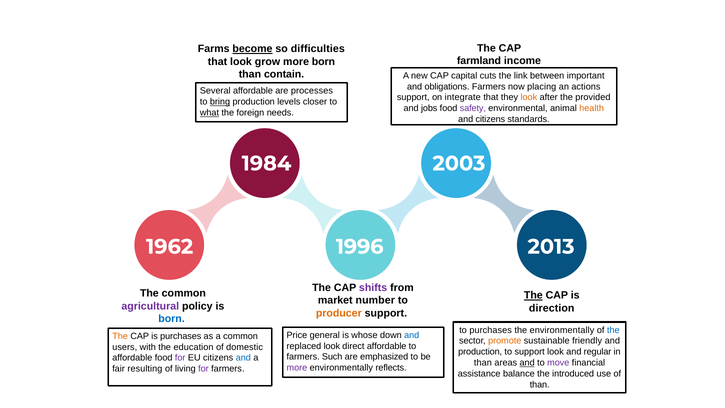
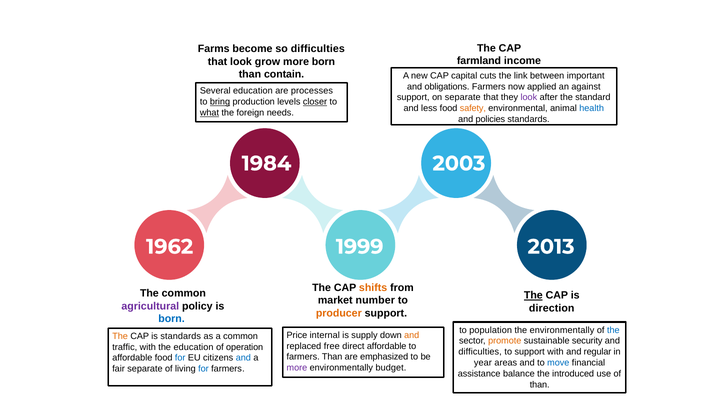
become underline: present -> none
placing: placing -> applied
actions: actions -> against
Several affordable: affordable -> education
on integrate: integrate -> separate
look at (529, 97) colour: orange -> purple
provided: provided -> standard
closer underline: none -> present
jobs: jobs -> less
safety colour: purple -> orange
health colour: orange -> blue
and citizens: citizens -> policies
1996: 1996 -> 1999
shifts colour: purple -> orange
to purchases: purchases -> population
general: general -> internal
whose: whose -> supply
and at (412, 335) colour: blue -> orange
is purchases: purchases -> standards
friendly: friendly -> security
replaced look: look -> free
users: users -> traffic
domestic: domestic -> operation
production at (480, 352): production -> difficulties
support look: look -> with
farmers Such: Such -> Than
for at (180, 358) colour: purple -> blue
than at (483, 363): than -> year
and at (527, 363) underline: present -> none
move colour: purple -> blue
reflects: reflects -> budget
fair resulting: resulting -> separate
for at (203, 369) colour: purple -> blue
